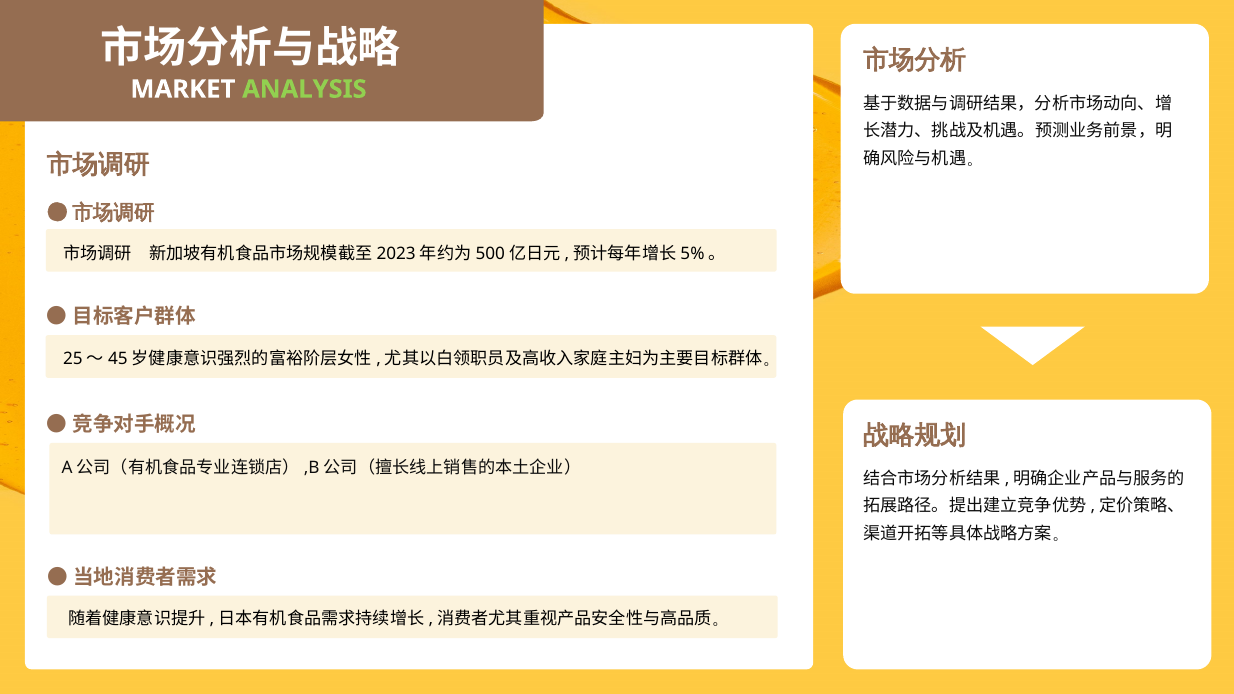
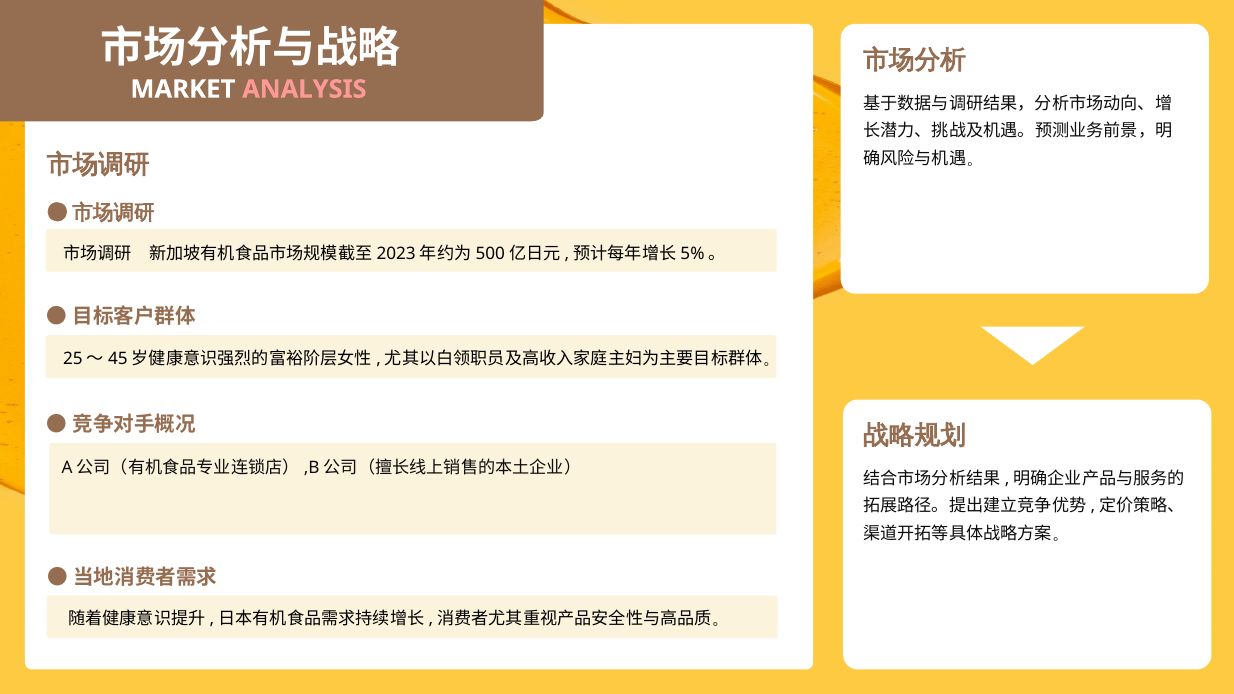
ANALYSIS colour: light green -> pink
